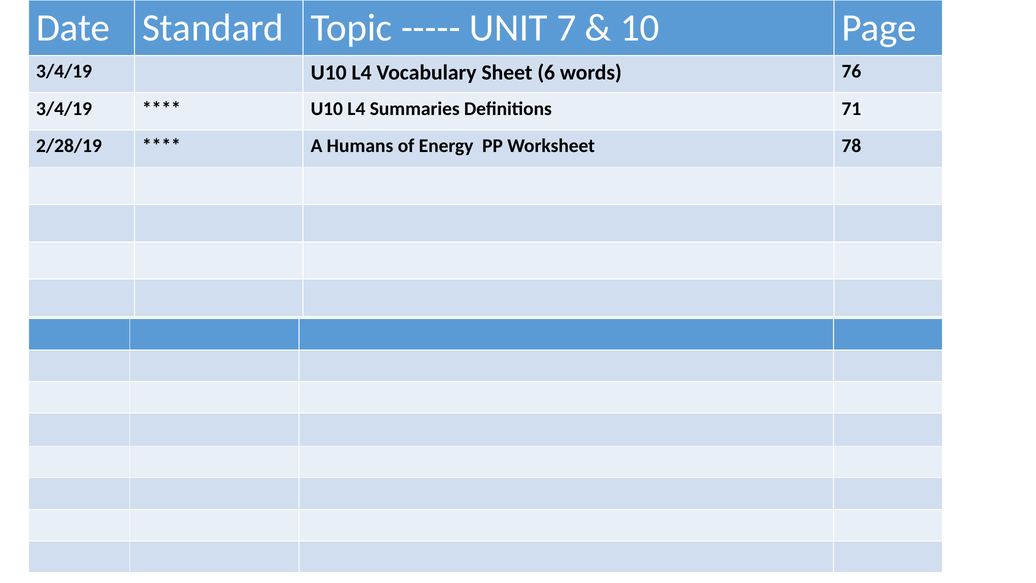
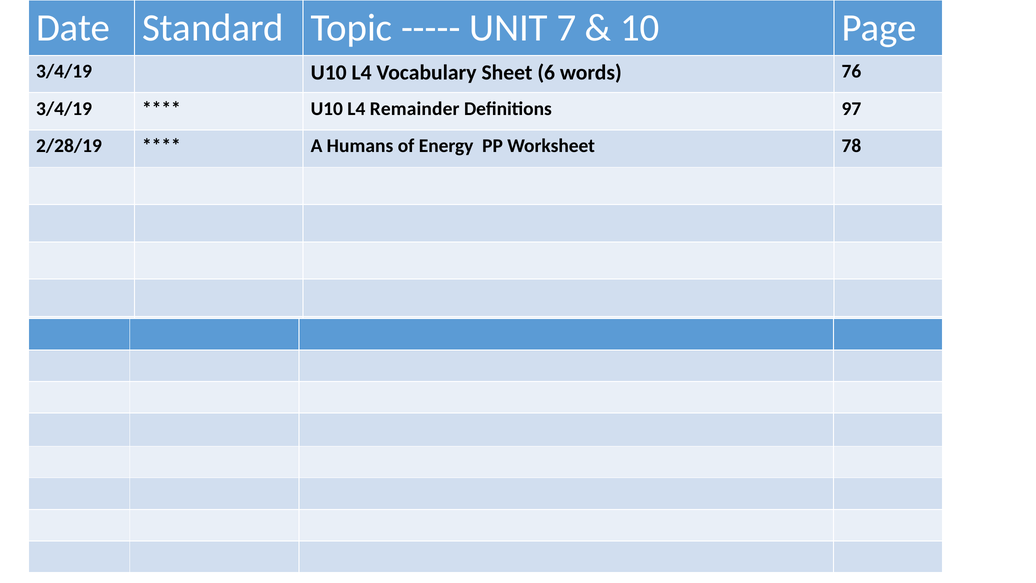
Summaries: Summaries -> Remainder
71: 71 -> 97
